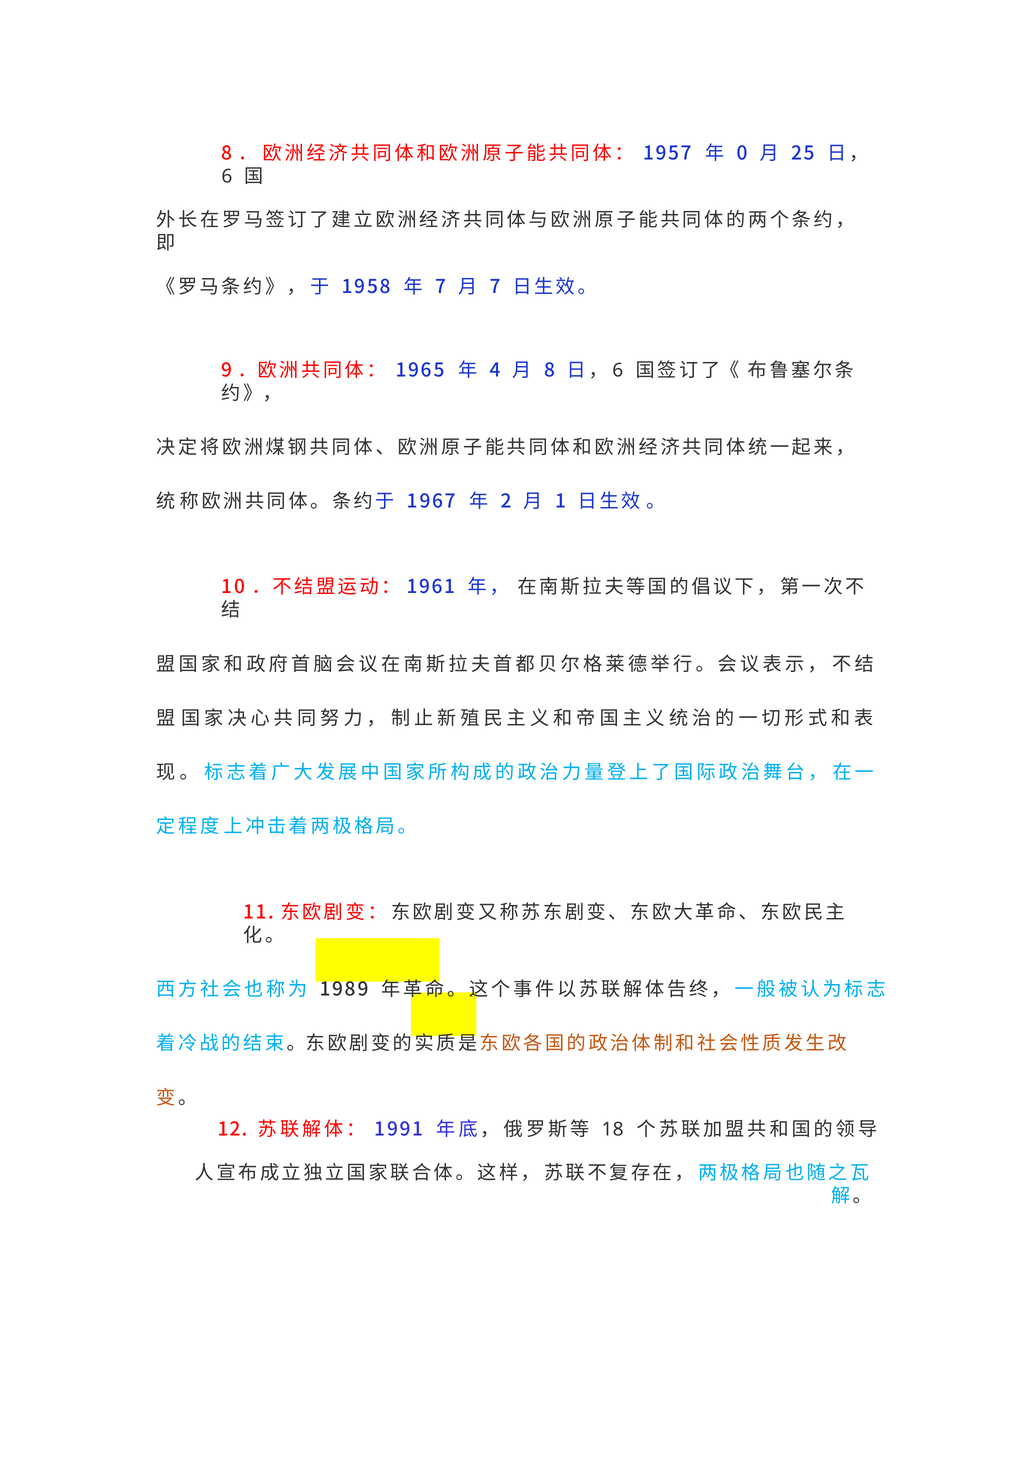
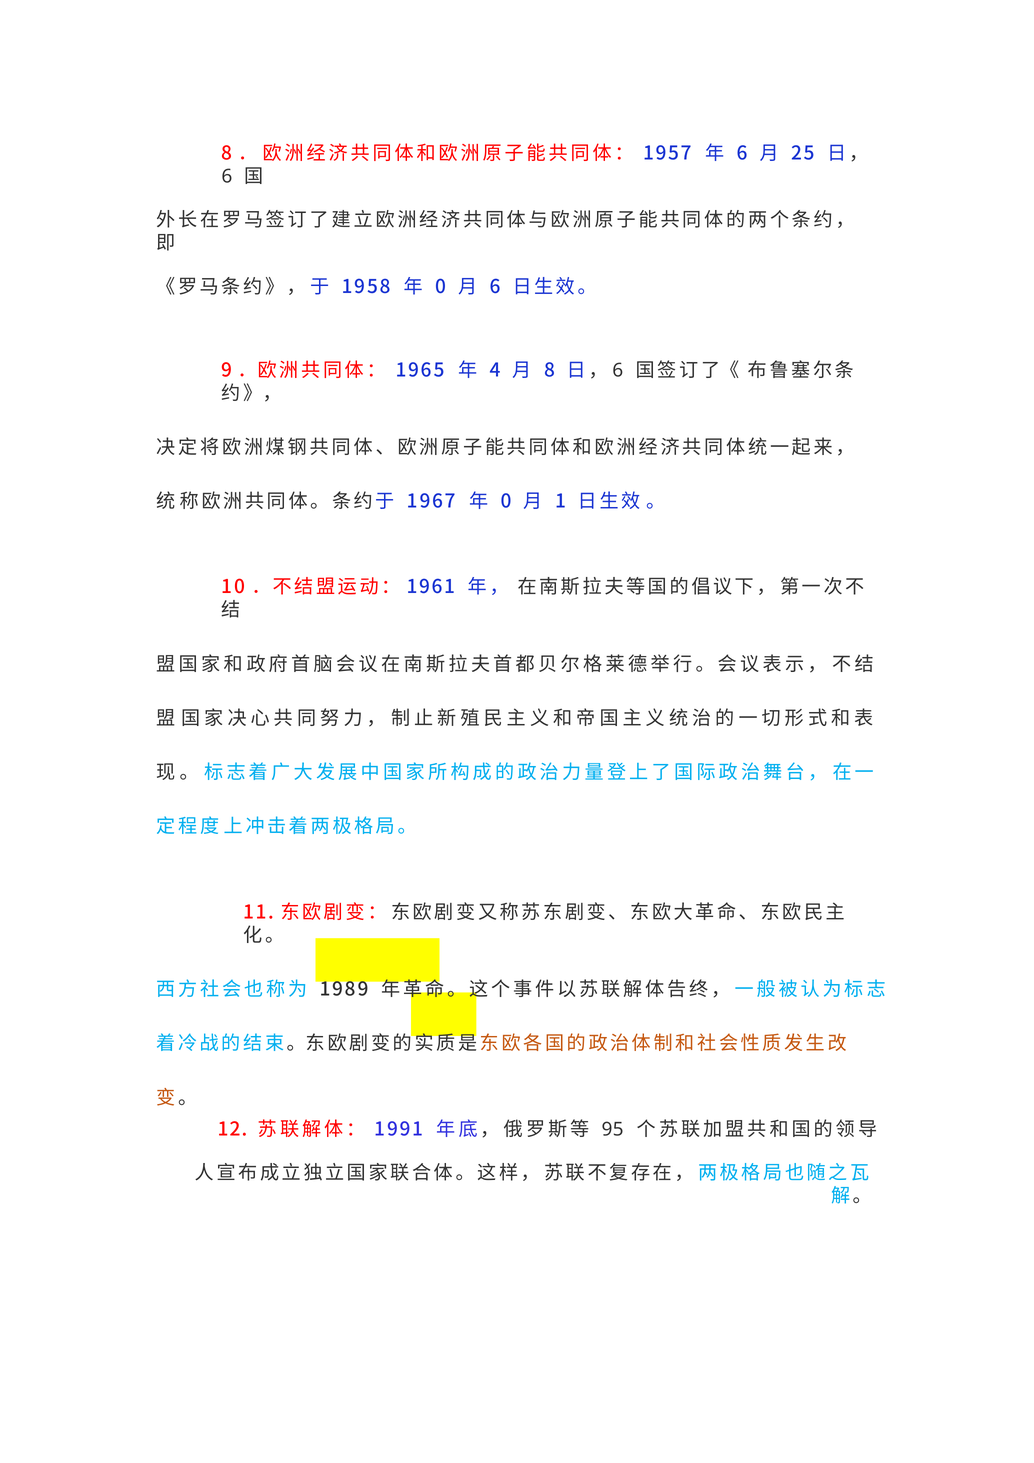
0 at (742, 153): 0 -> 6
7 at (441, 287): 7 -> 0
7 at (495, 287): 7 -> 6
2 at (506, 502): 2 -> 0
18: 18 -> 95
